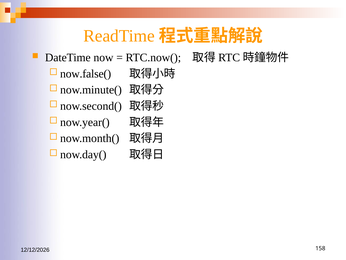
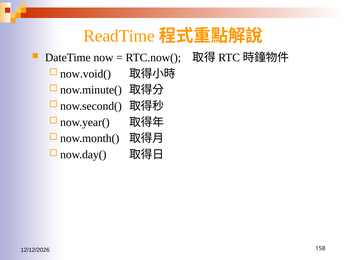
now.false(: now.false( -> now.void(
